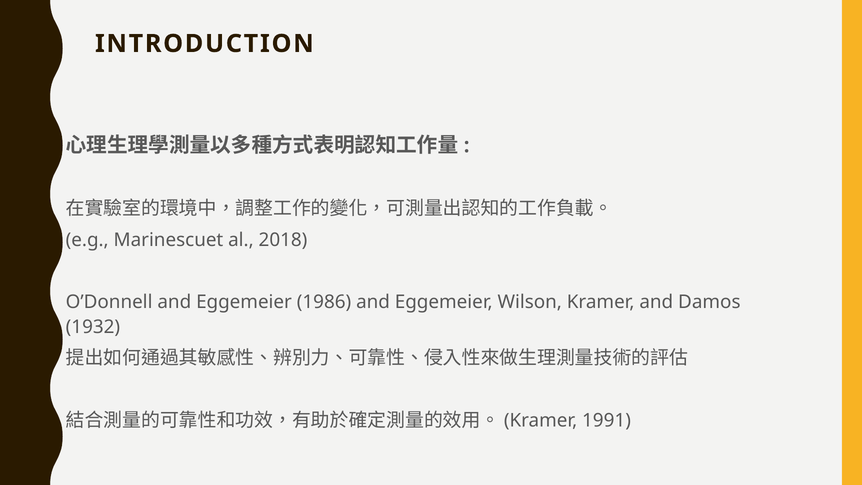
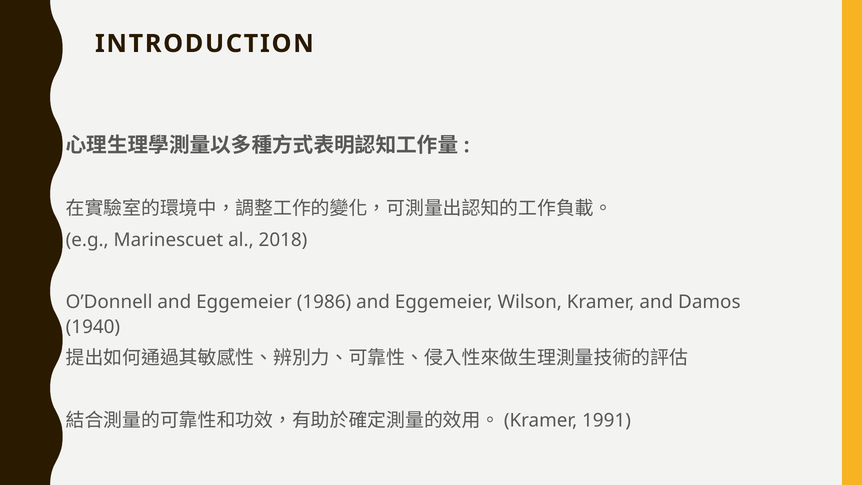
1932: 1932 -> 1940
